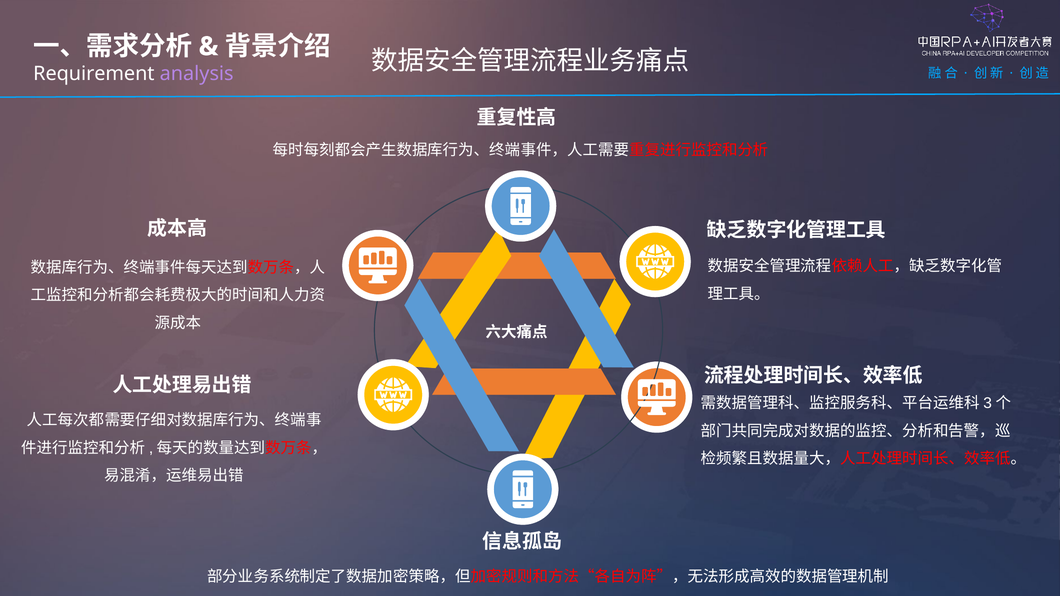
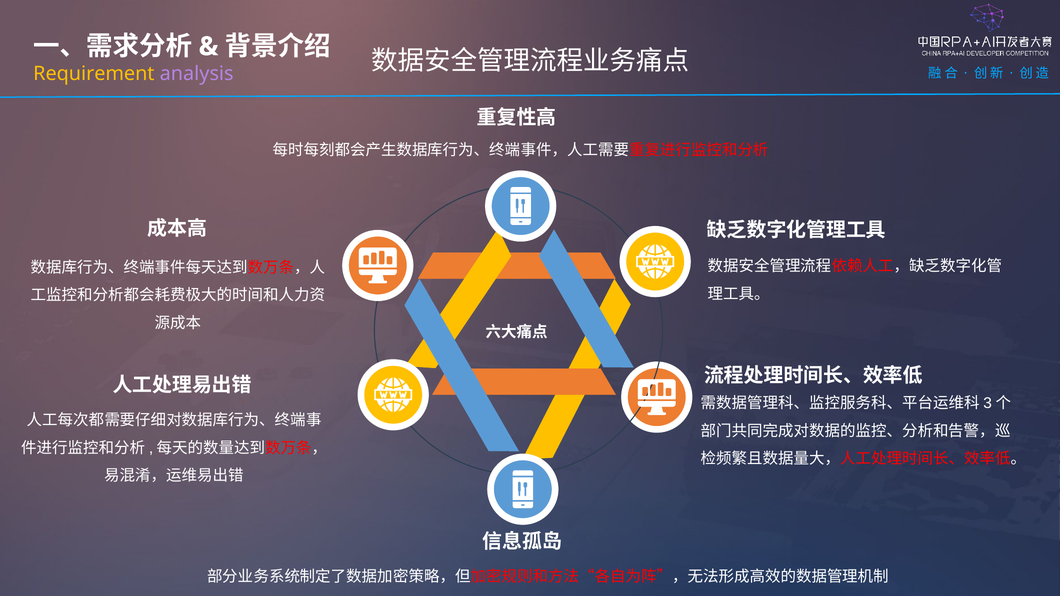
Requirement colour: white -> yellow
